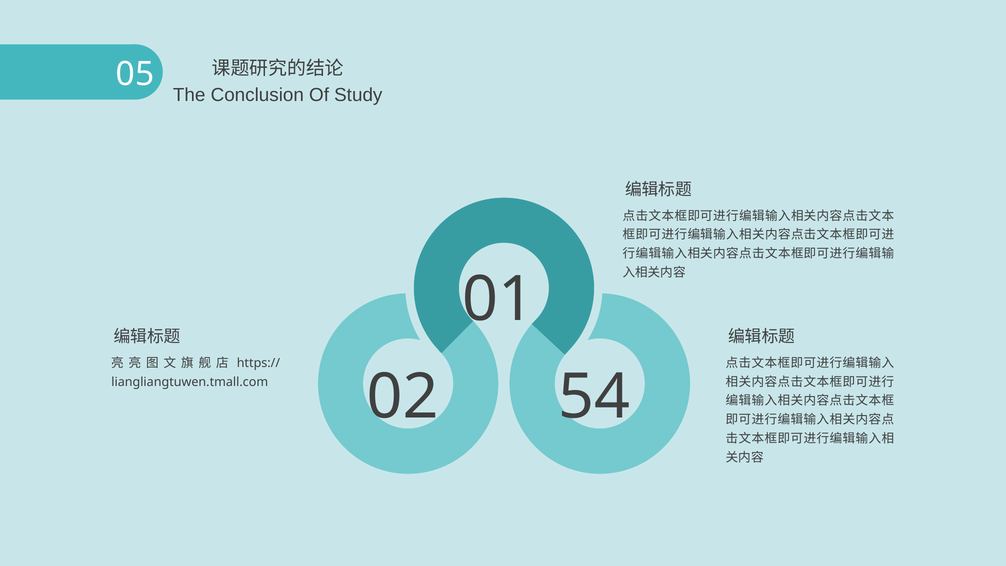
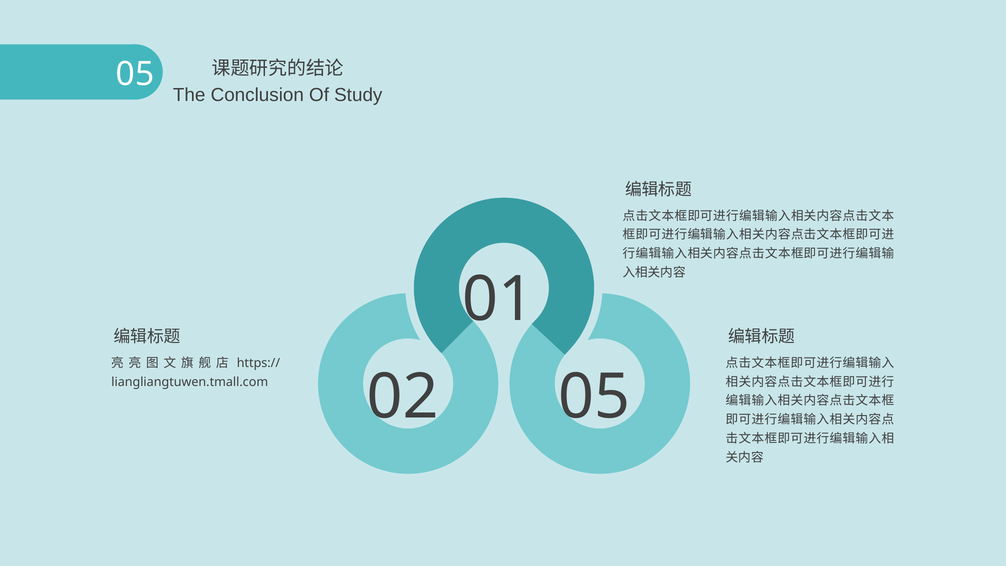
02 54: 54 -> 05
